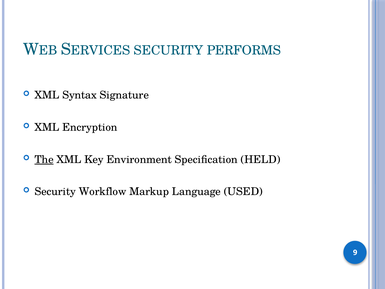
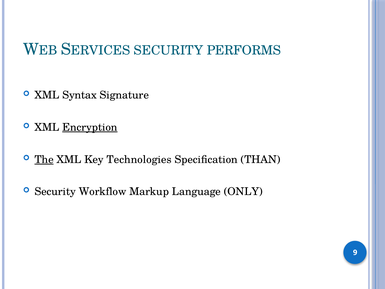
Encryption underline: none -> present
Environment: Environment -> Technologies
HELD: HELD -> THAN
USED: USED -> ONLY
